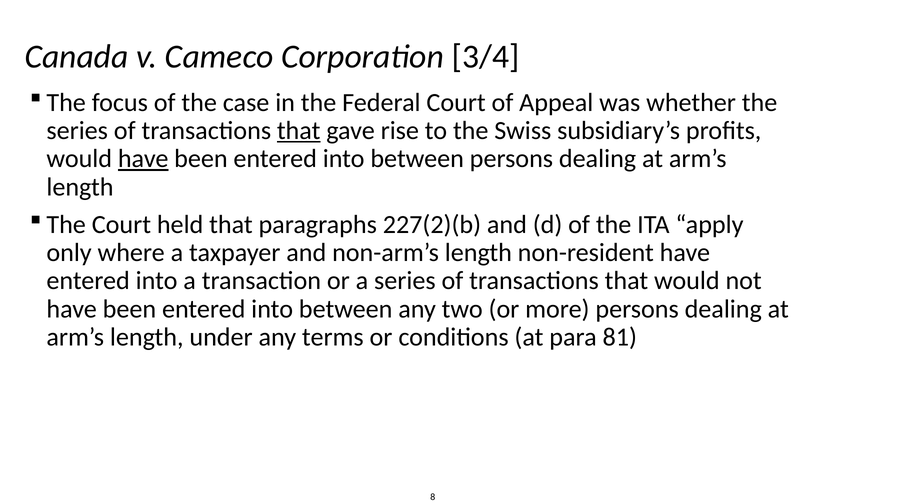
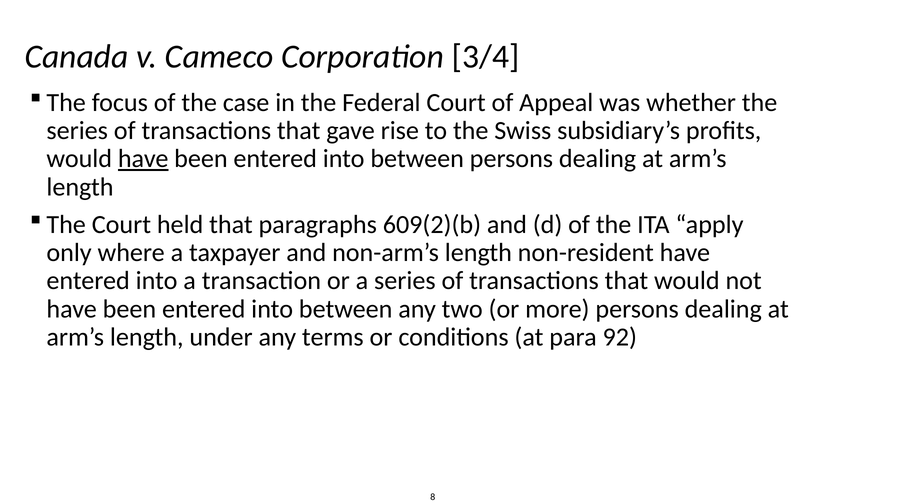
that at (299, 131) underline: present -> none
227(2)(b: 227(2)(b -> 609(2)(b
81: 81 -> 92
